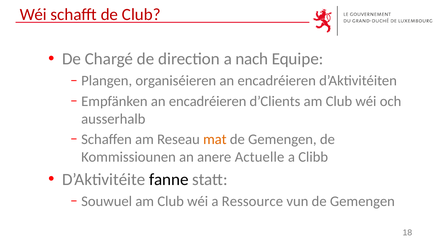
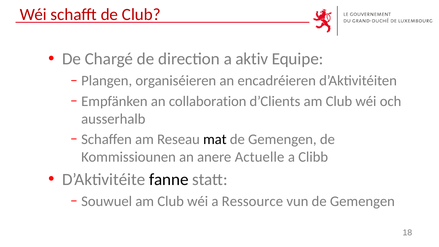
nach: nach -> aktiv
encadréieren at (208, 101): encadréieren -> collaboration
mat colour: orange -> black
